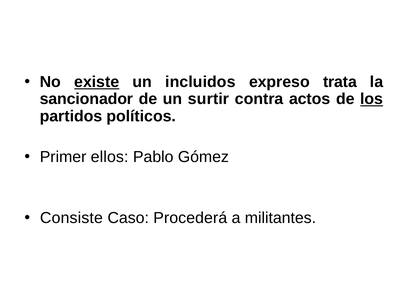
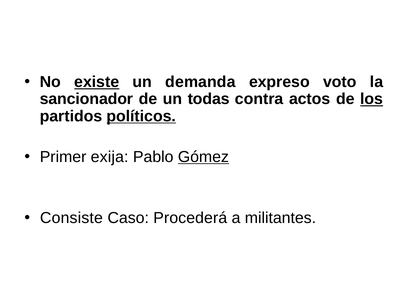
incluidos: incluidos -> demanda
trata: trata -> voto
surtir: surtir -> todas
políticos underline: none -> present
ellos: ellos -> exija
Gómez underline: none -> present
